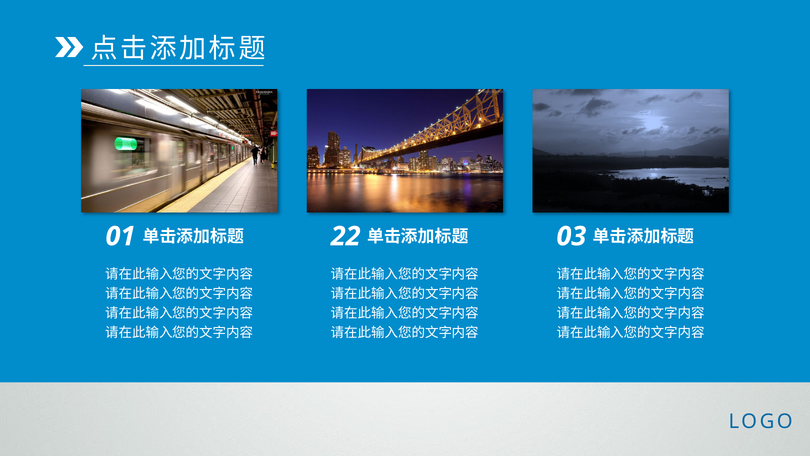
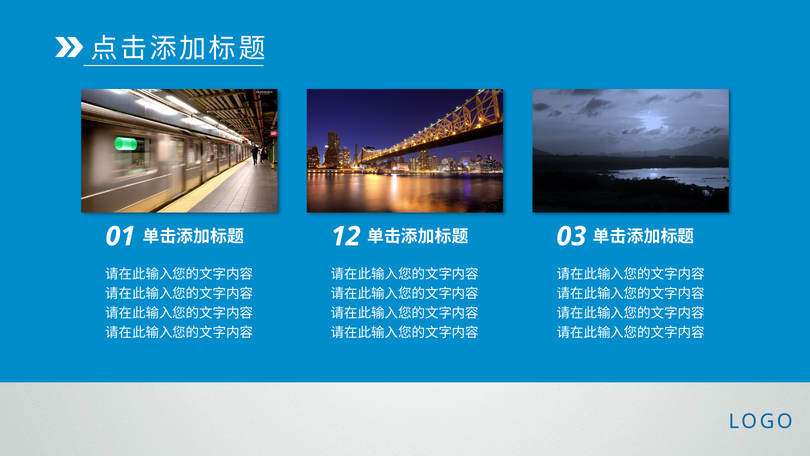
22: 22 -> 12
